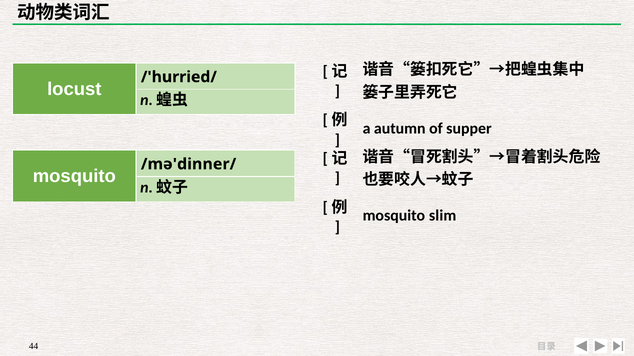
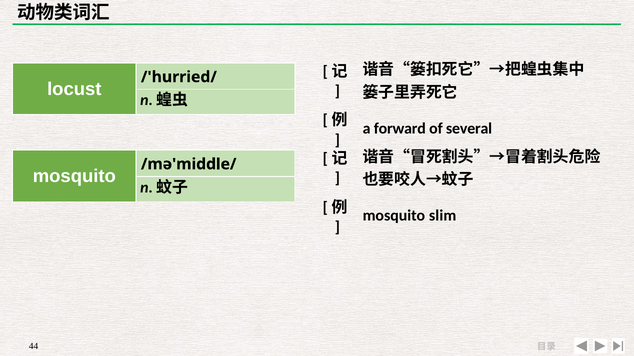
autumn: autumn -> forward
supper: supper -> several
/mə'dinner/: /mə'dinner/ -> /mə'middle/
